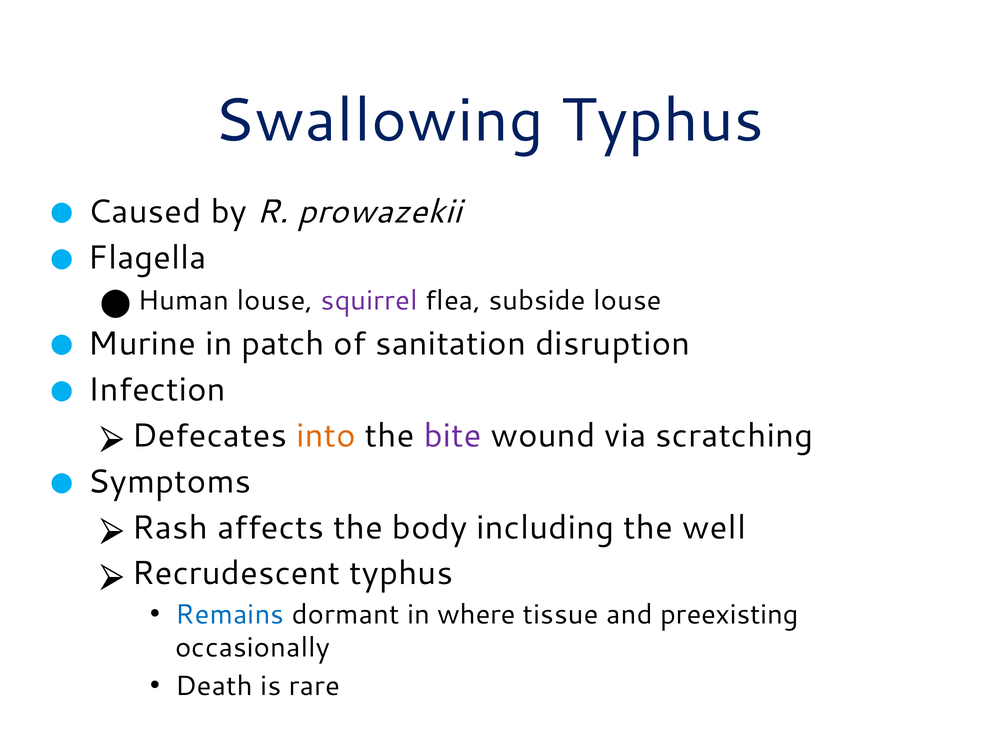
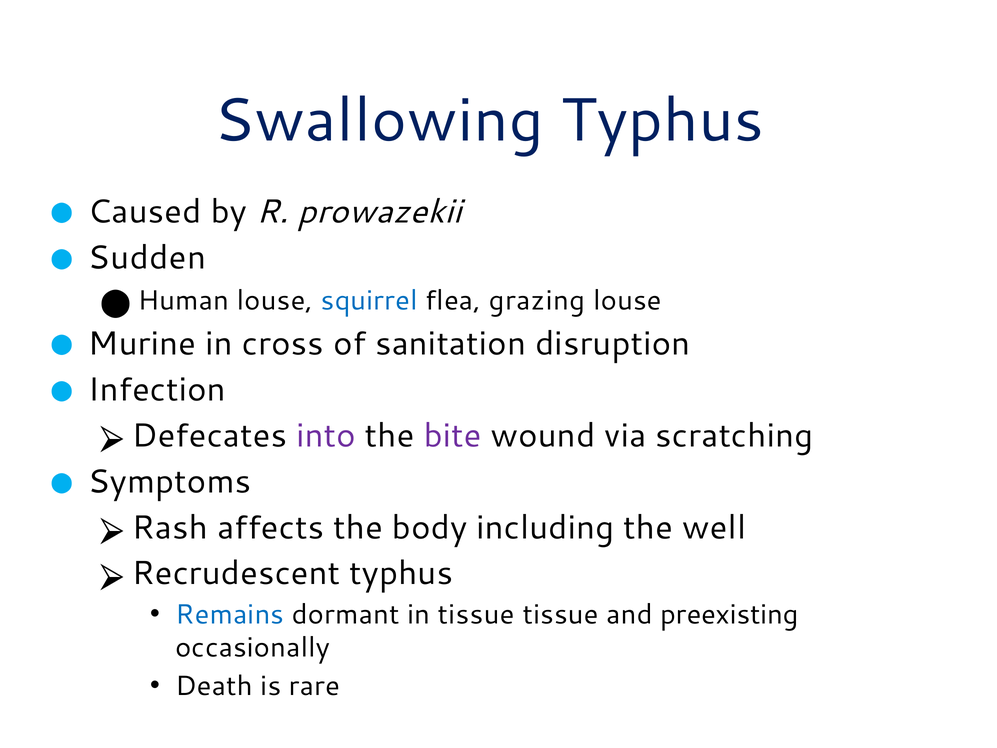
Flagella: Flagella -> Sudden
squirrel colour: purple -> blue
subside: subside -> grazing
patch: patch -> cross
into colour: orange -> purple
in where: where -> tissue
